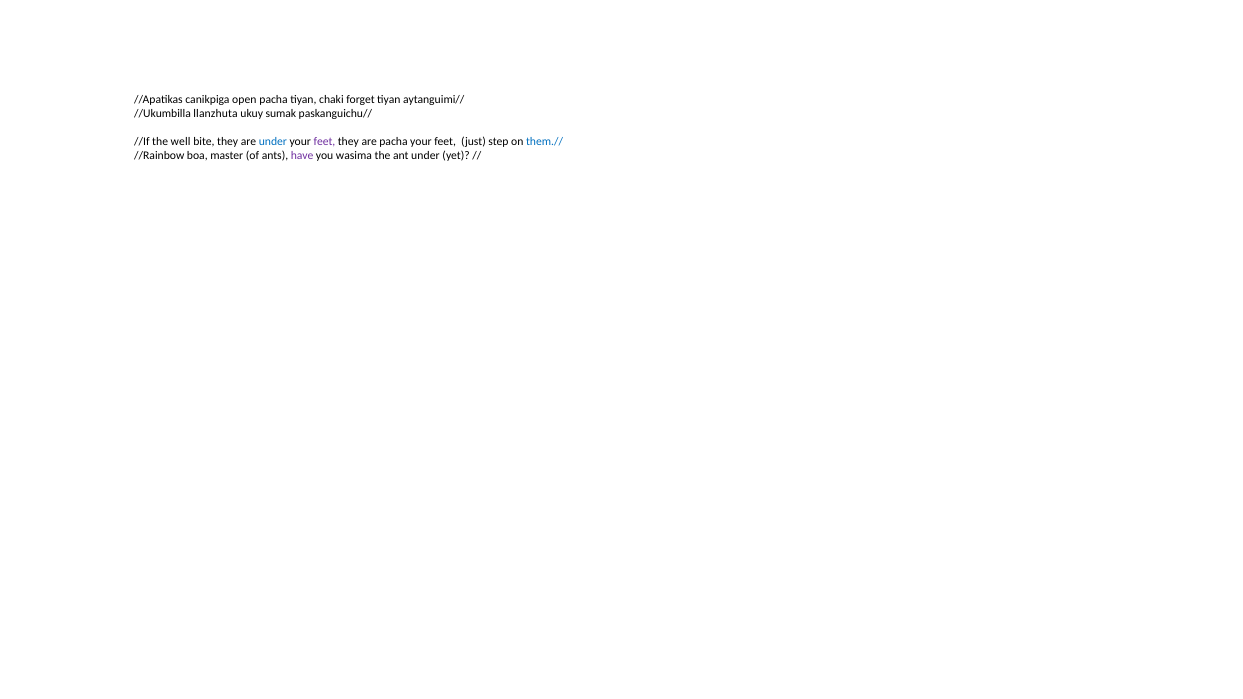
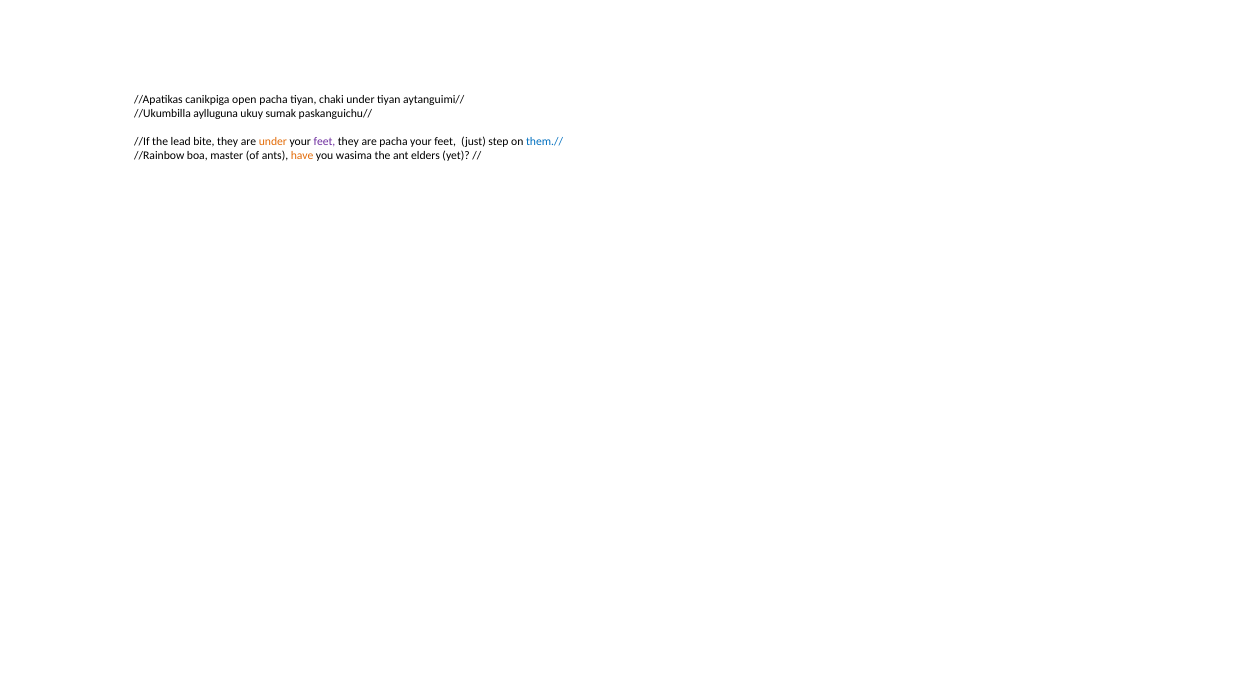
chaki forget: forget -> under
llanzhuta: llanzhuta -> aylluguna
well: well -> lead
under at (273, 141) colour: blue -> orange
have colour: purple -> orange
ant under: under -> elders
